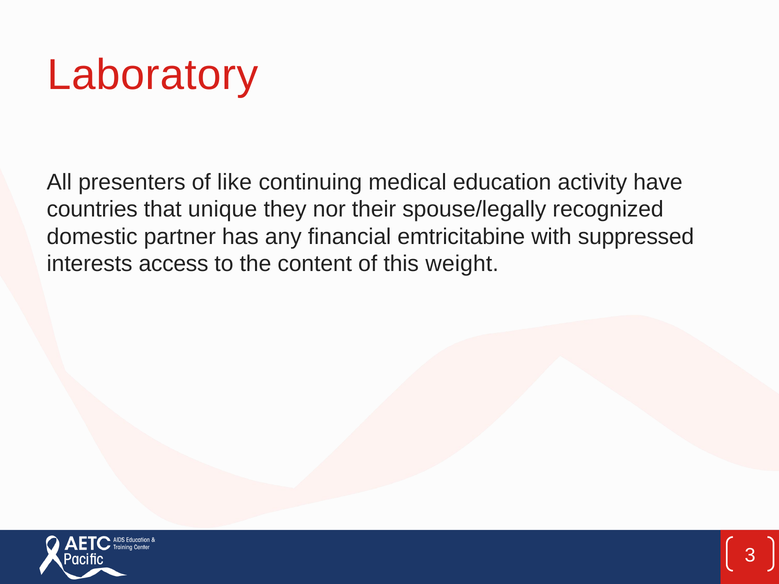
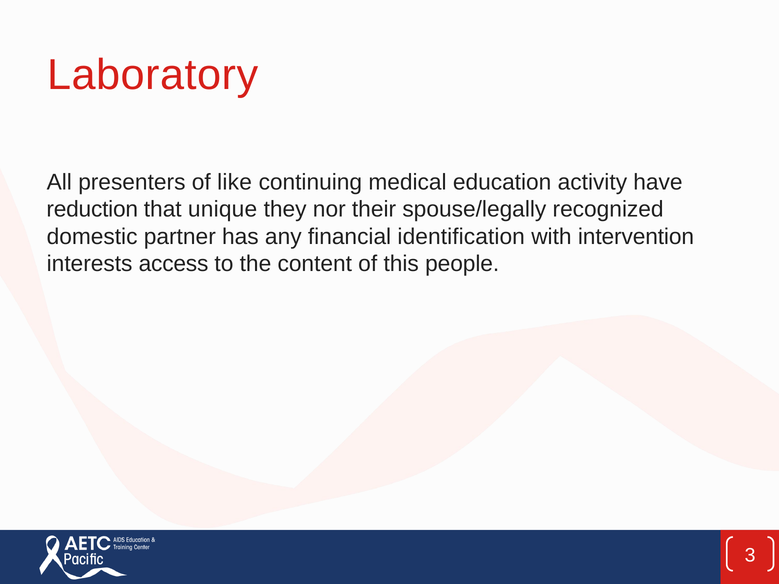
countries: countries -> reduction
emtricitabine: emtricitabine -> identification
suppressed: suppressed -> intervention
weight: weight -> people
